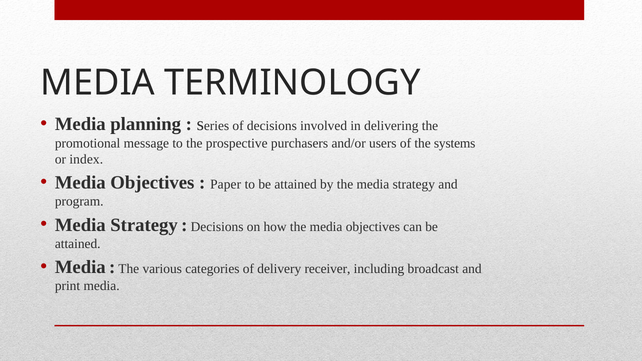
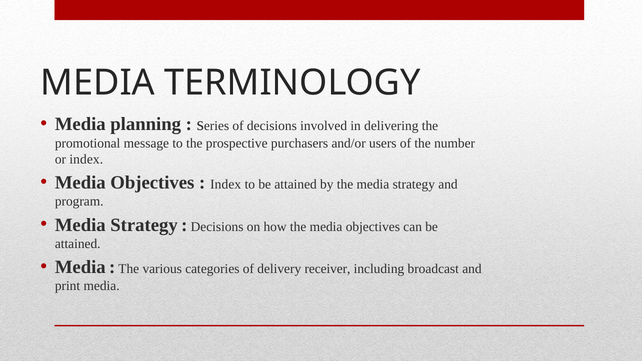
systems: systems -> number
Paper at (226, 184): Paper -> Index
